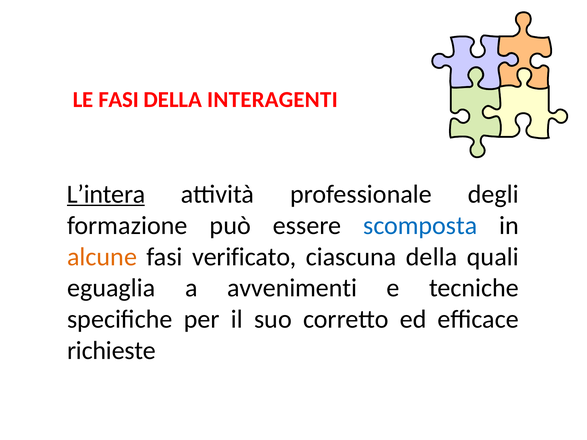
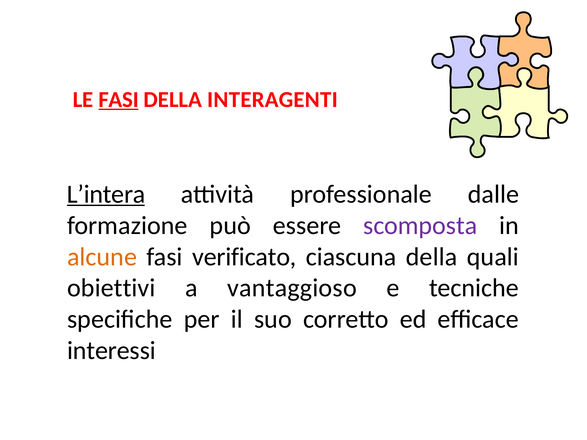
FASI at (119, 100) underline: none -> present
degli: degli -> dalle
scomposta colour: blue -> purple
eguaglia: eguaglia -> obiettivi
avvenimenti: avvenimenti -> vantaggioso
richieste: richieste -> interessi
